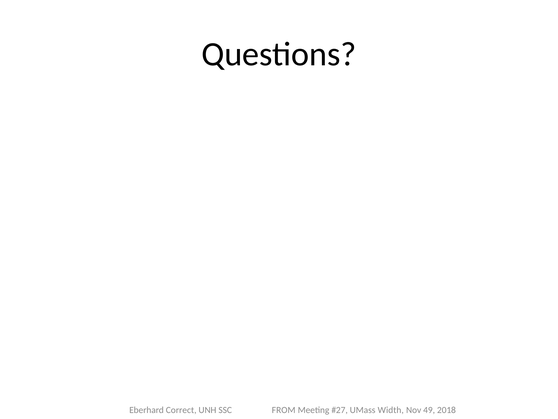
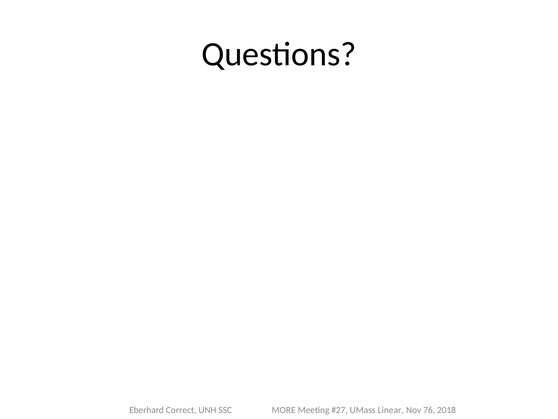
FROM: FROM -> MORE
Width: Width -> Linear
49: 49 -> 76
